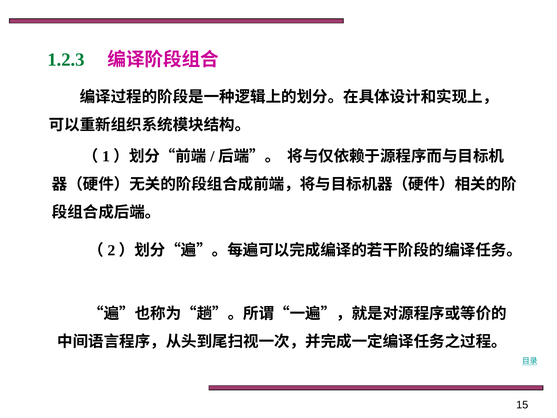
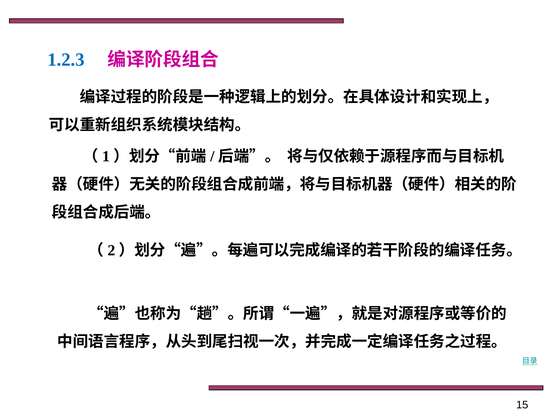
1.2.3 colour: green -> blue
